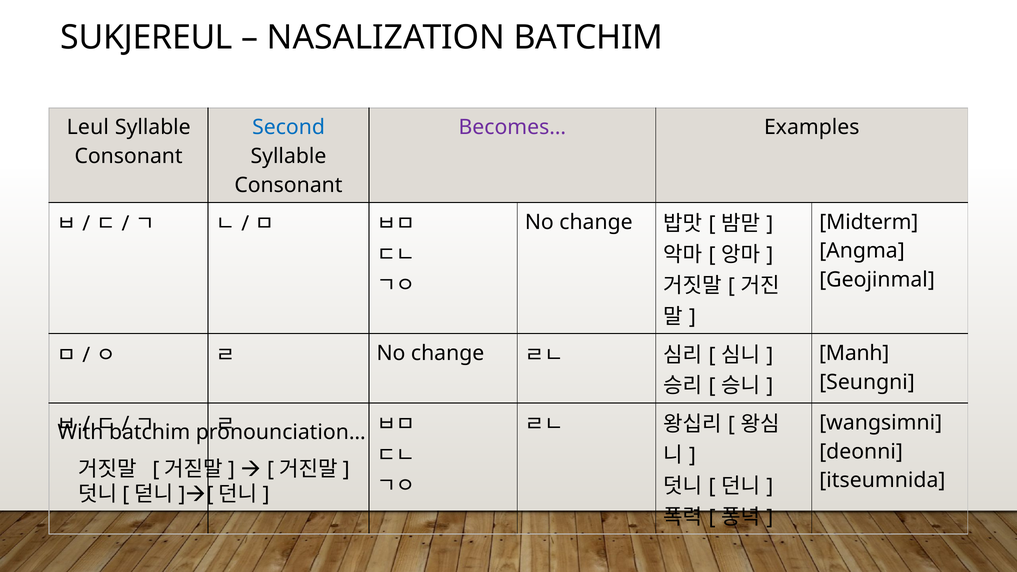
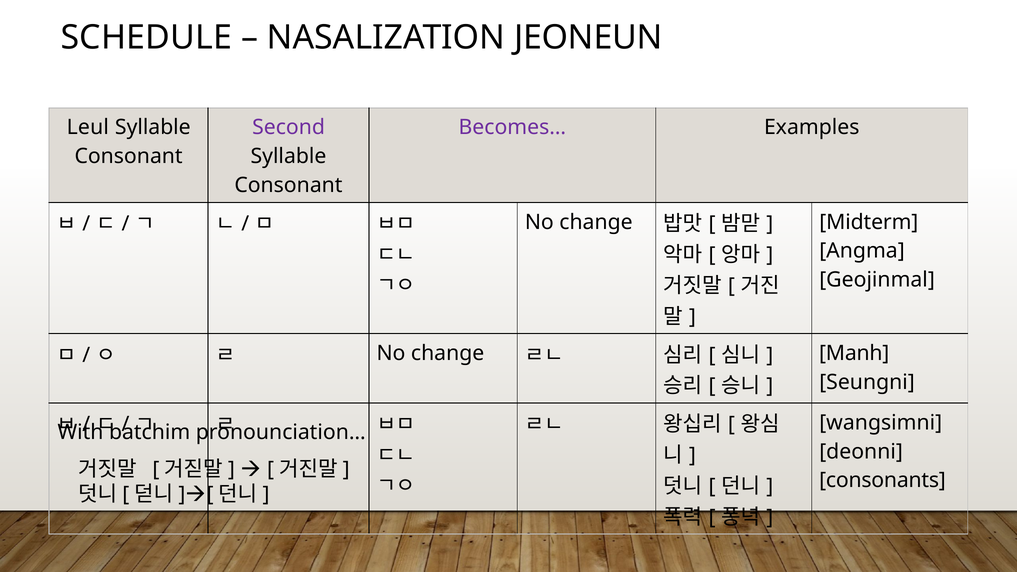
SUKJEREUL: SUKJEREUL -> SCHEDULE
NASALIZATION BATCHIM: BATCHIM -> JEONEUN
Second colour: blue -> purple
itseumnida: itseumnida -> consonants
